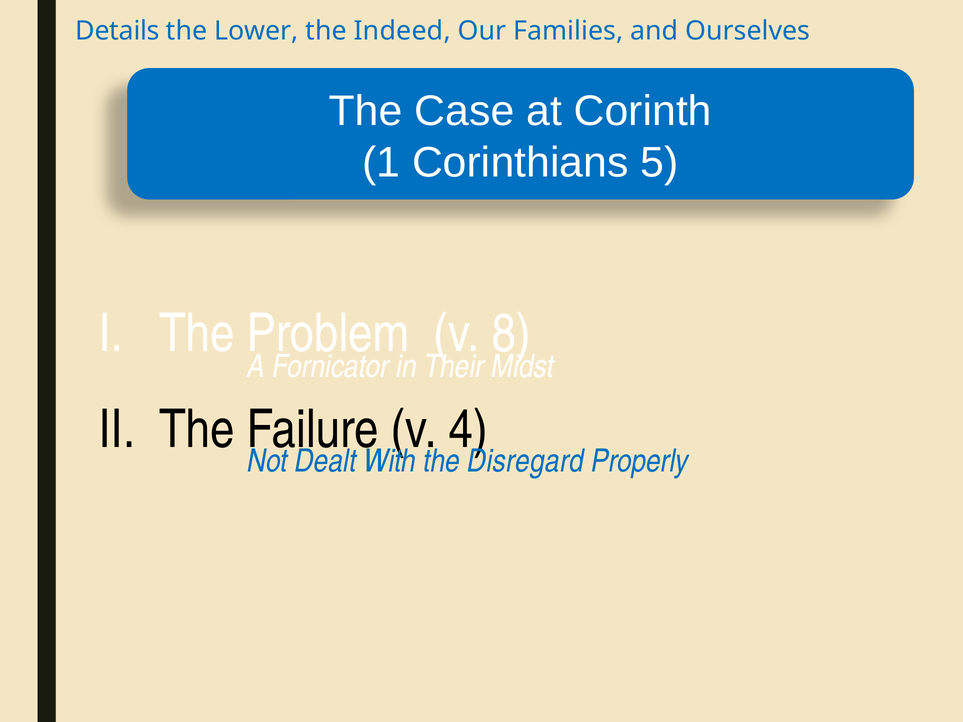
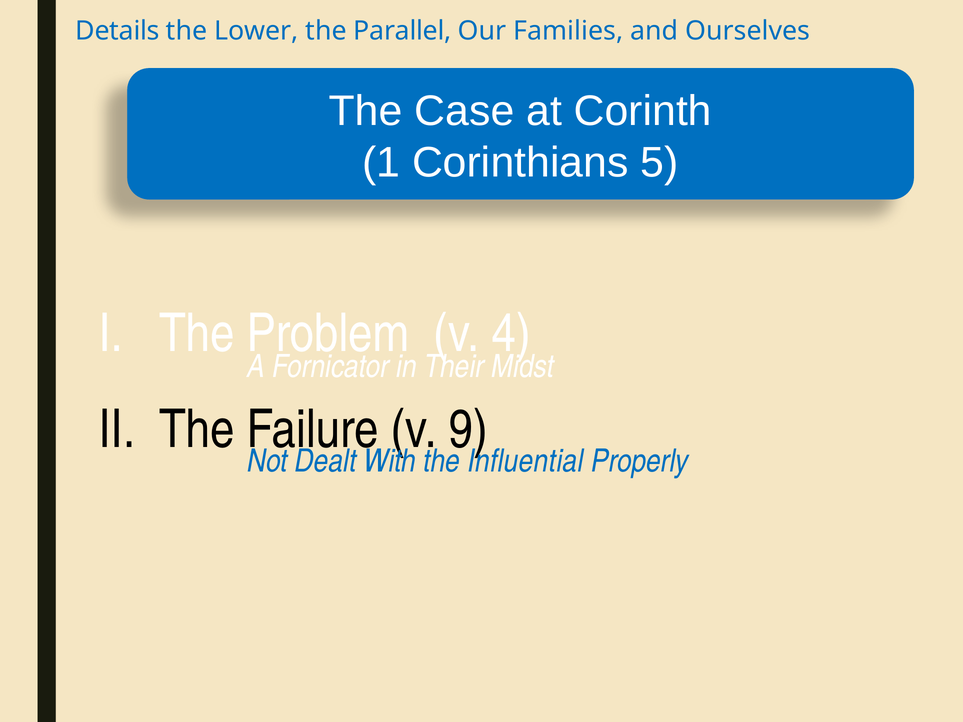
Indeed: Indeed -> Parallel
8: 8 -> 4
4: 4 -> 9
Disregard: Disregard -> Influential
